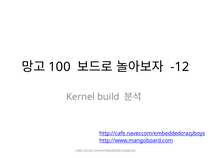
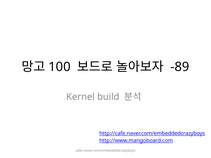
-12: -12 -> -89
